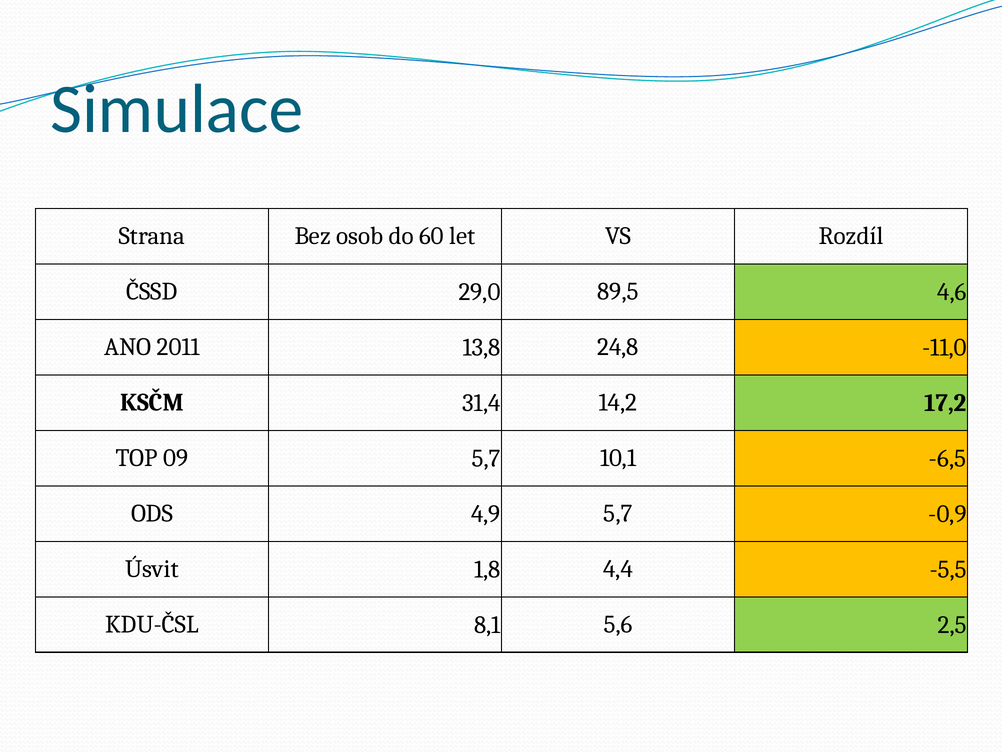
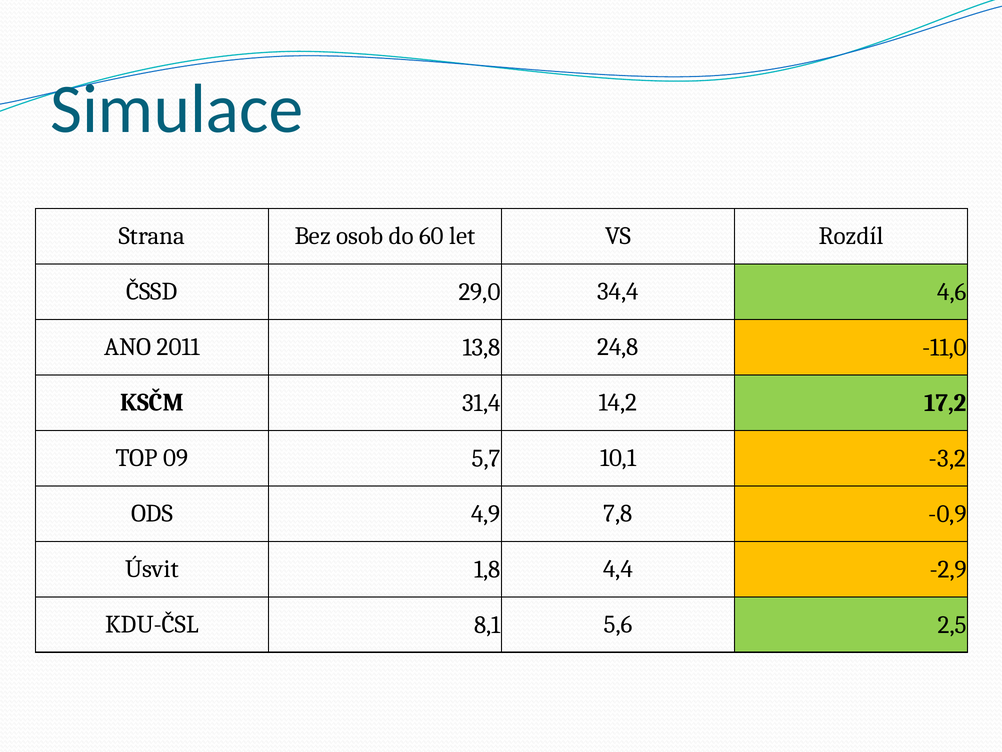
89,5: 89,5 -> 34,4
-6,5: -6,5 -> -3,2
4,9 5,7: 5,7 -> 7,8
-5,5: -5,5 -> -2,9
